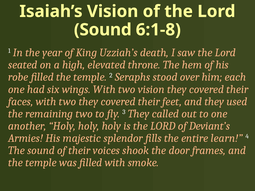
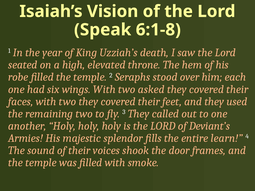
Sound at (103, 30): Sound -> Speak
two vision: vision -> asked
